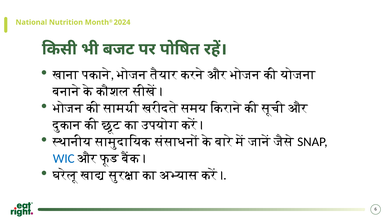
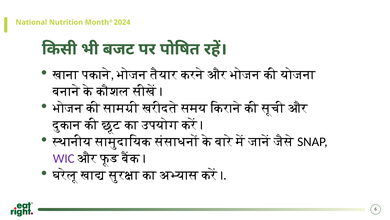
WIC colour: blue -> purple
